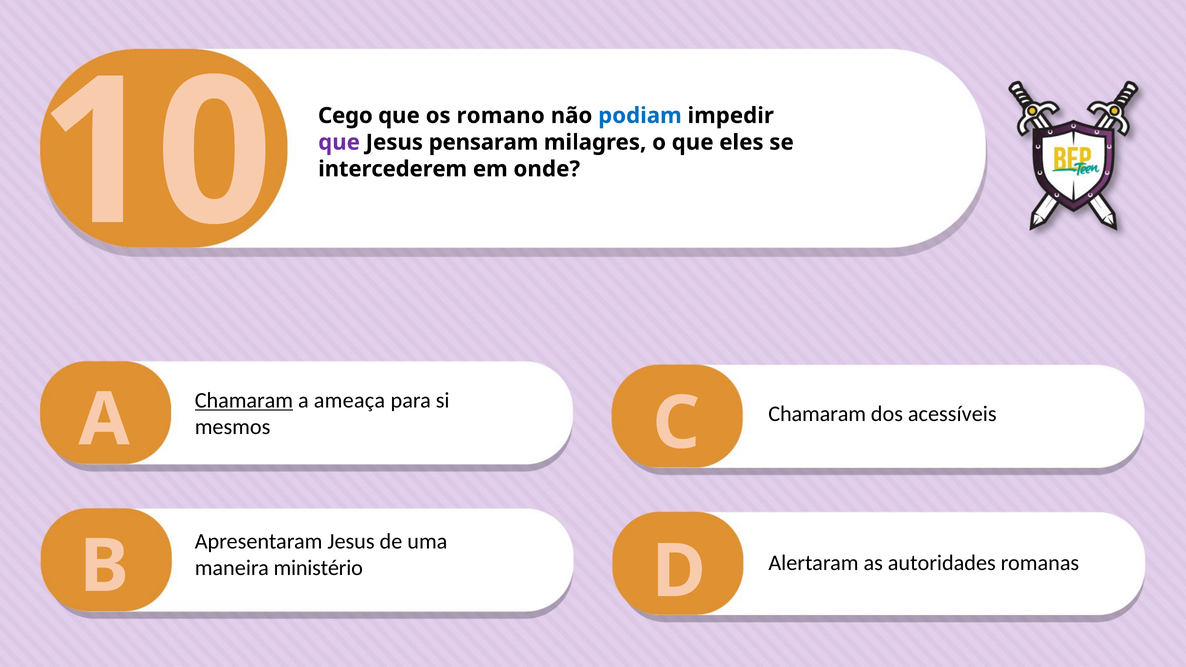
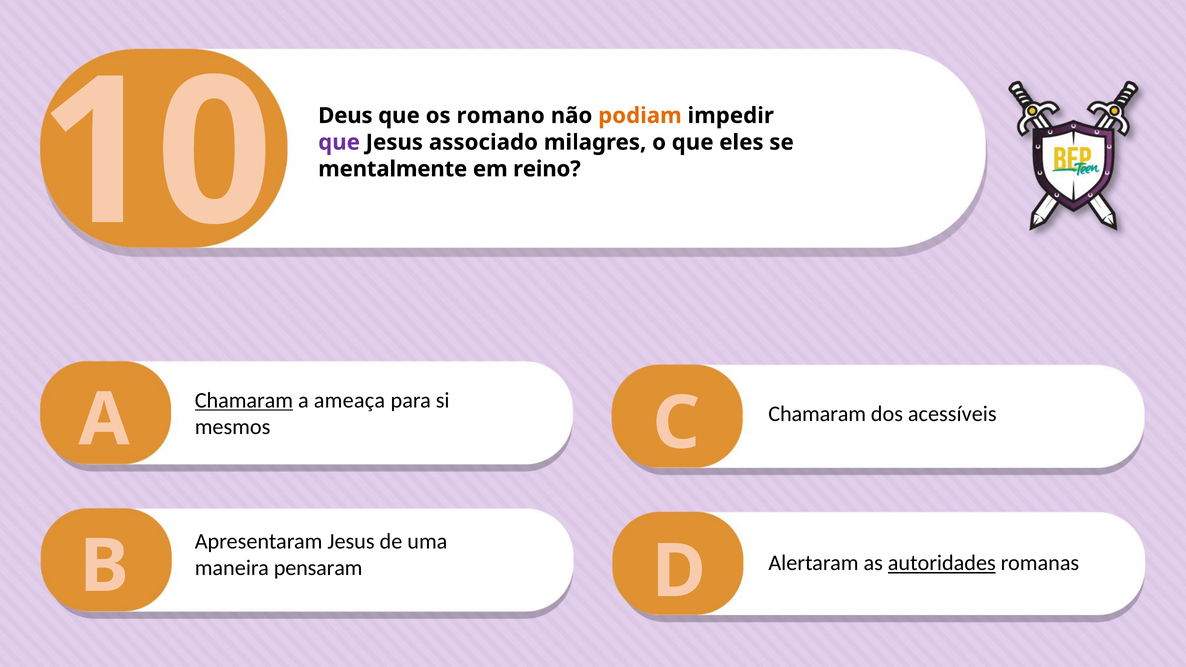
Cego: Cego -> Deus
podiam colour: blue -> orange
pensaram: pensaram -> associado
intercederem: intercederem -> mentalmente
onde: onde -> reino
ministério: ministério -> pensaram
autoridades underline: none -> present
